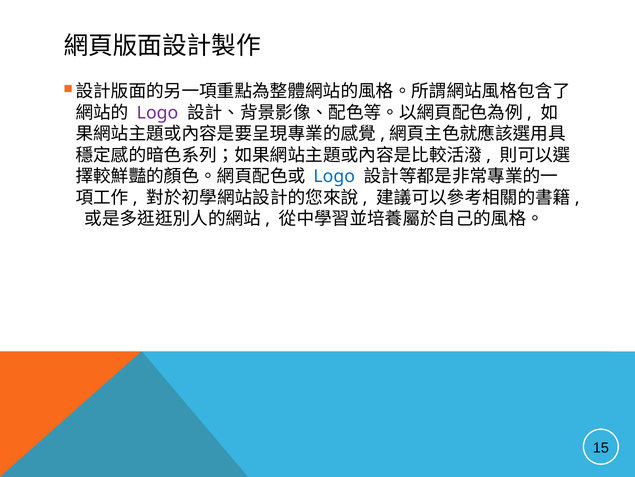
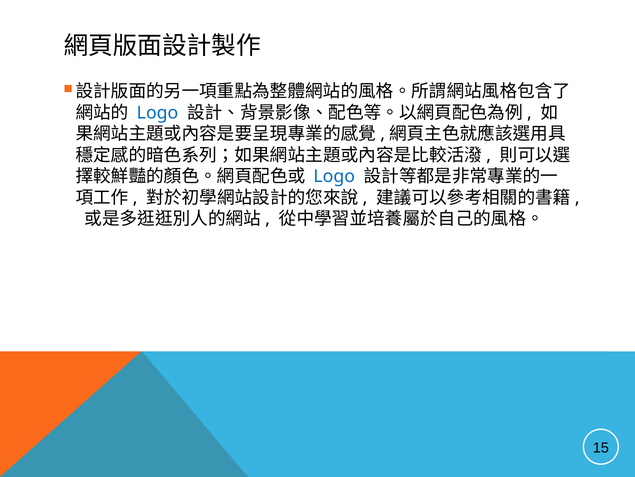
Logo at (157, 113) colour: purple -> blue
